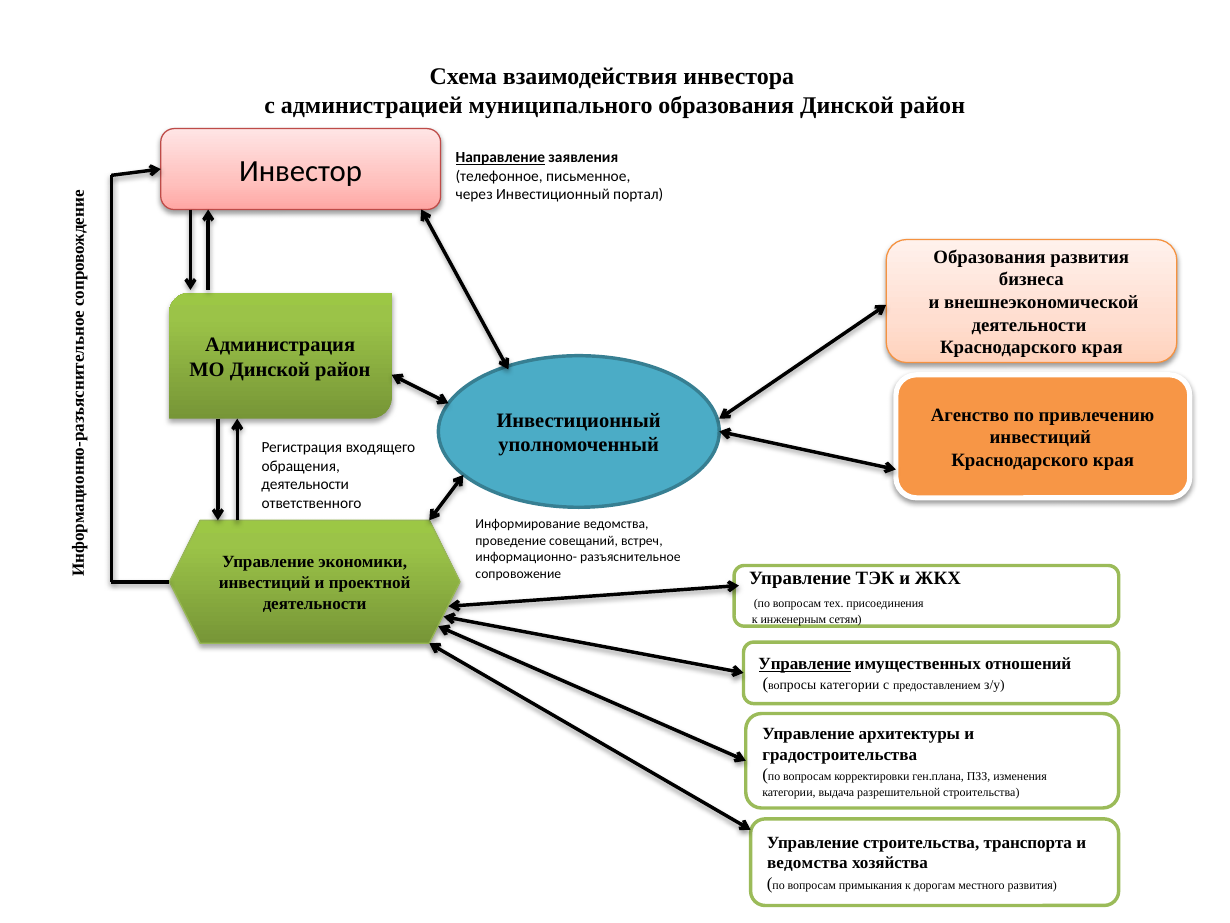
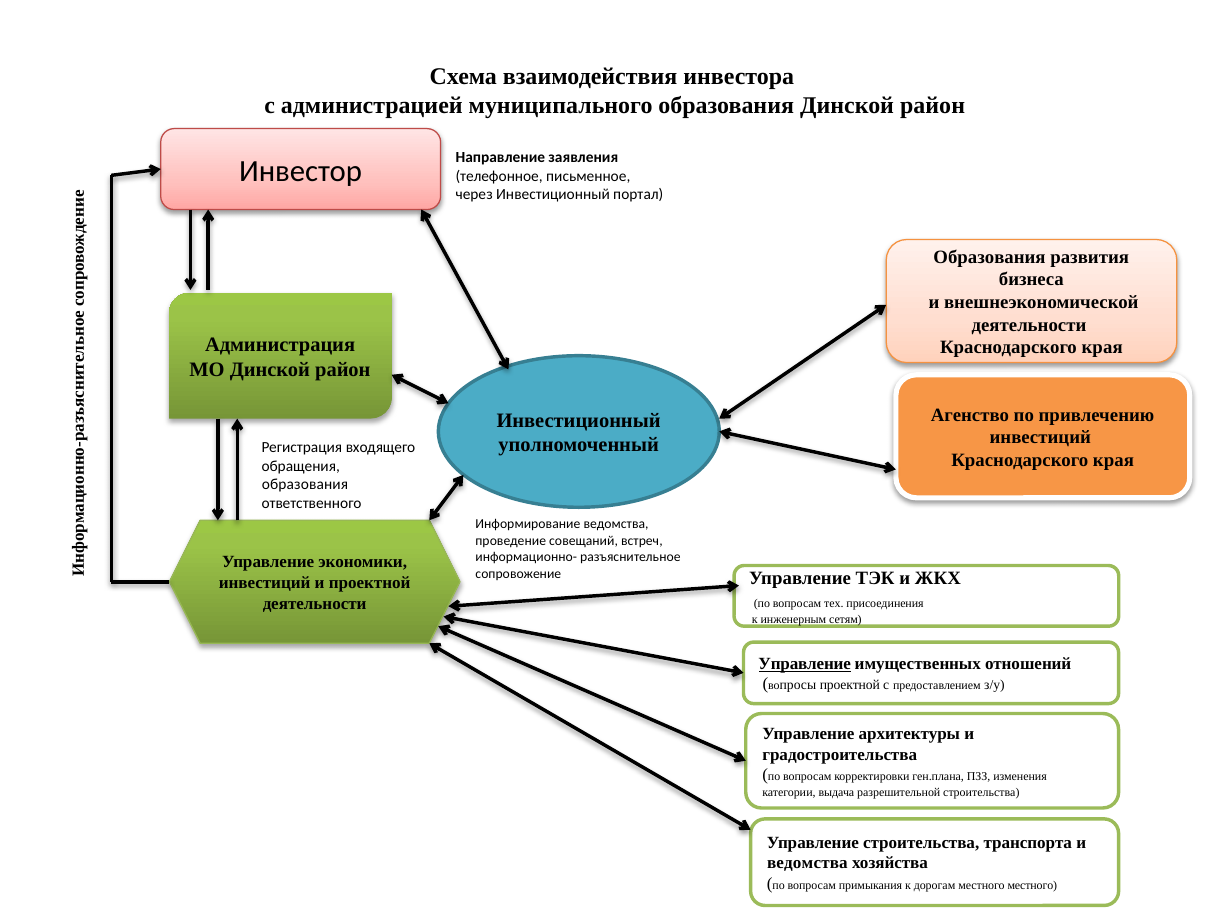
Направление underline: present -> none
деятельности at (305, 485): деятельности -> образования
вопросы категории: категории -> проектной
местного развития: развития -> местного
